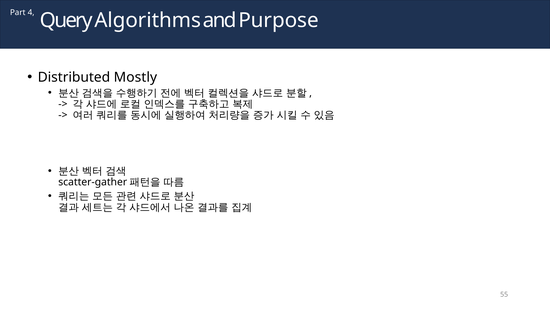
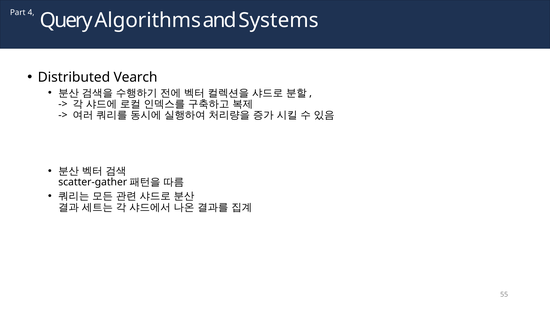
Purpose: Purpose -> Systems
Mostly: Mostly -> Vearch
